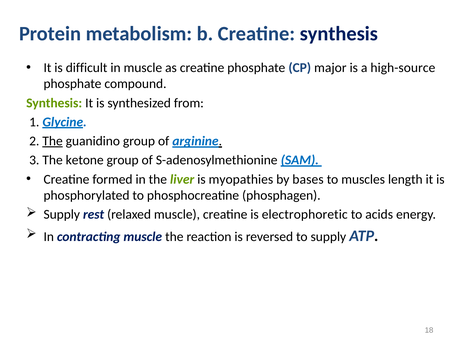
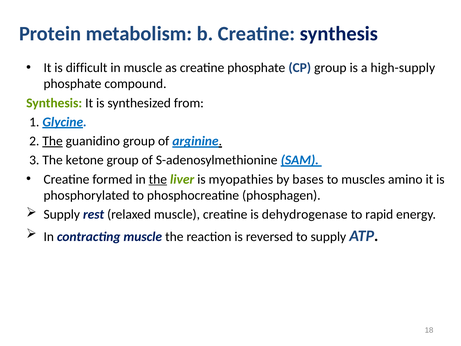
CP major: major -> group
high-source: high-source -> high-supply
the at (158, 179) underline: none -> present
length: length -> amino
electrophoretic: electrophoretic -> dehydrogenase
acids: acids -> rapid
